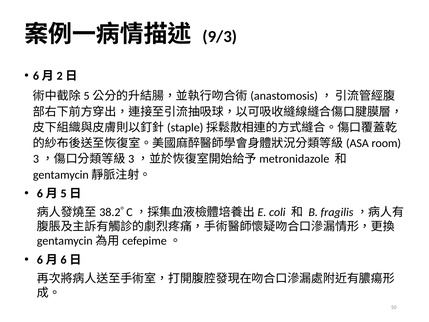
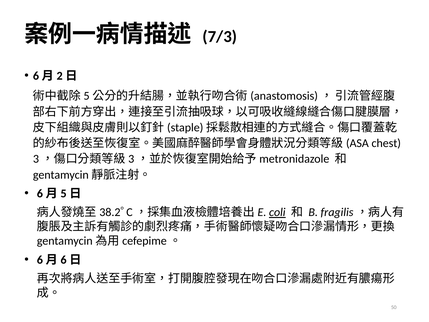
9/3: 9/3 -> 7/3
room: room -> chest
coli underline: none -> present
